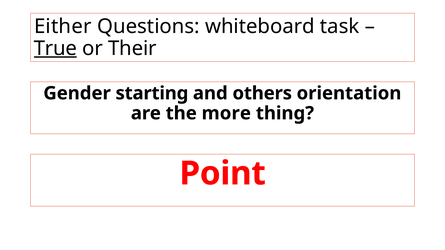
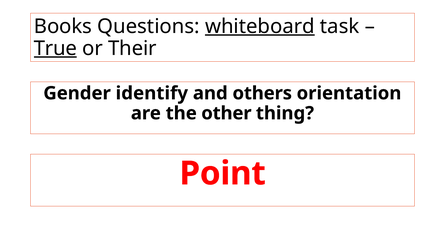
Either: Either -> Books
whiteboard underline: none -> present
starting: starting -> identify
more: more -> other
